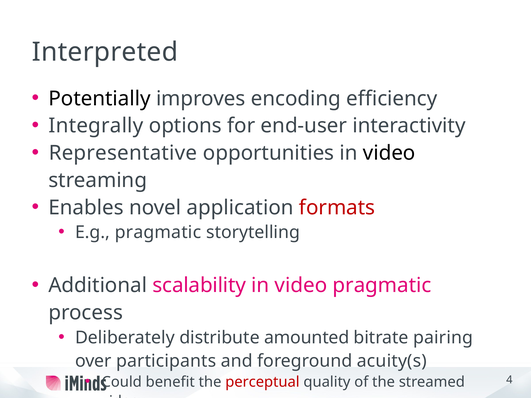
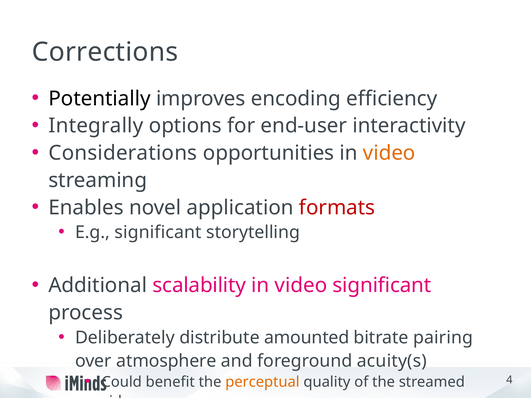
Interpreted: Interpreted -> Corrections
Representative: Representative -> Considerations
video at (389, 153) colour: black -> orange
E.g pragmatic: pragmatic -> significant
video pragmatic: pragmatic -> significant
participants: participants -> atmosphere
perceptual colour: red -> orange
